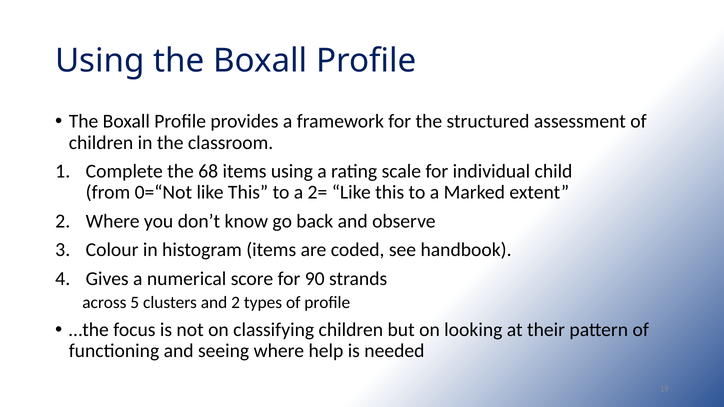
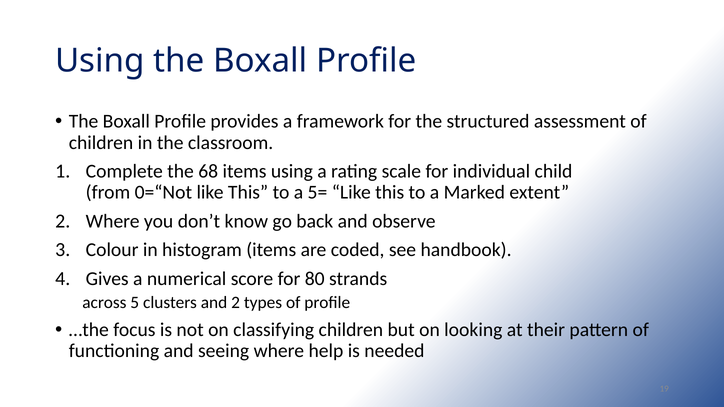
2=: 2= -> 5=
90: 90 -> 80
